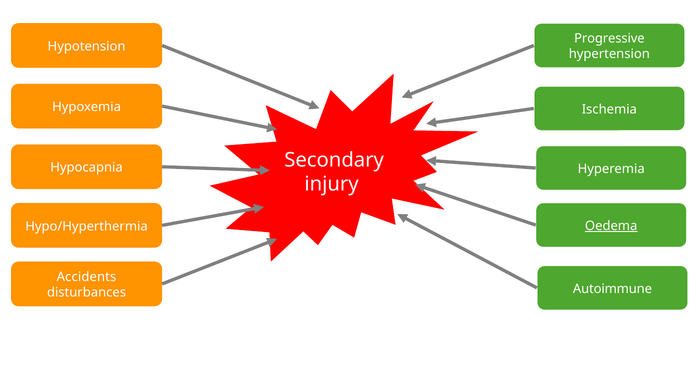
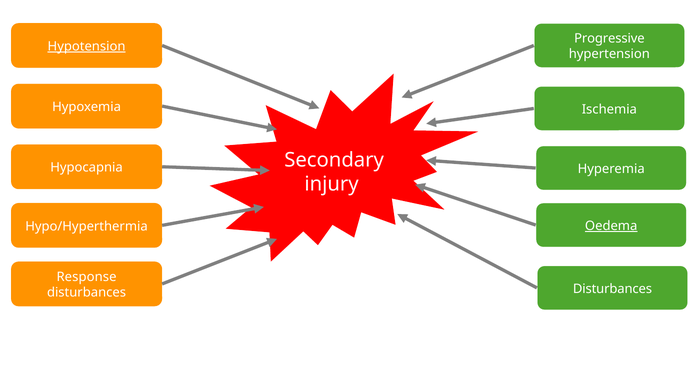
Hypotension underline: none -> present
Accidents: Accidents -> Response
disturbances Autoimmune: Autoimmune -> Disturbances
